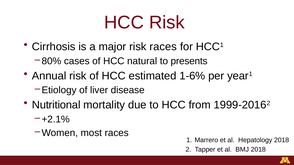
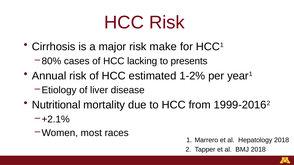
risk races: races -> make
natural: natural -> lacking
1-6%: 1-6% -> 1-2%
